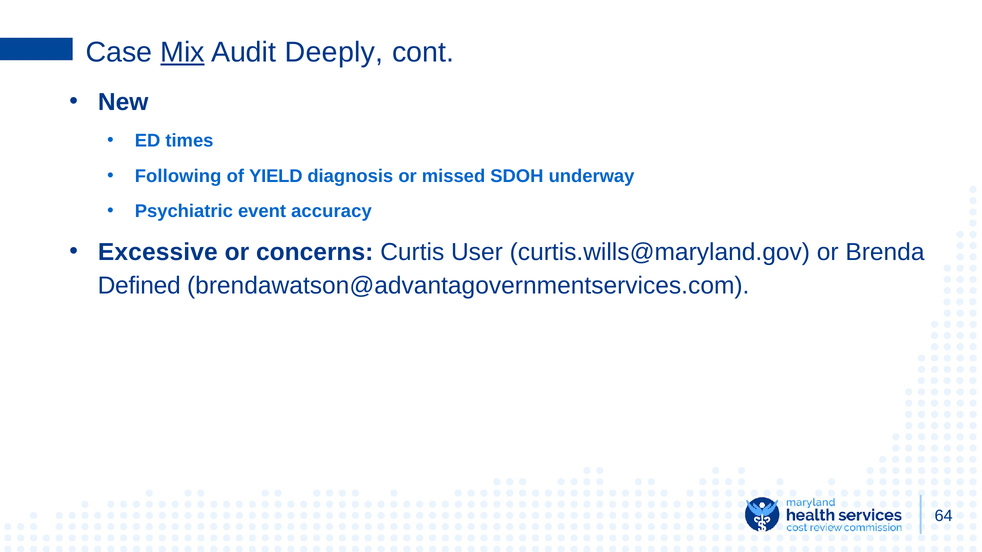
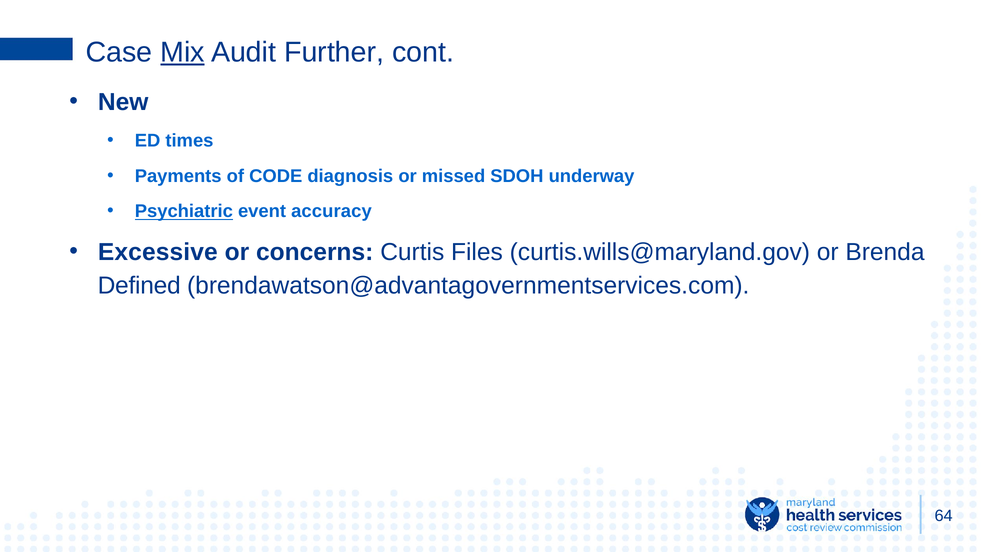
Deeply: Deeply -> Further
Following: Following -> Payments
YIELD: YIELD -> CODE
Psychiatric underline: none -> present
User: User -> Files
